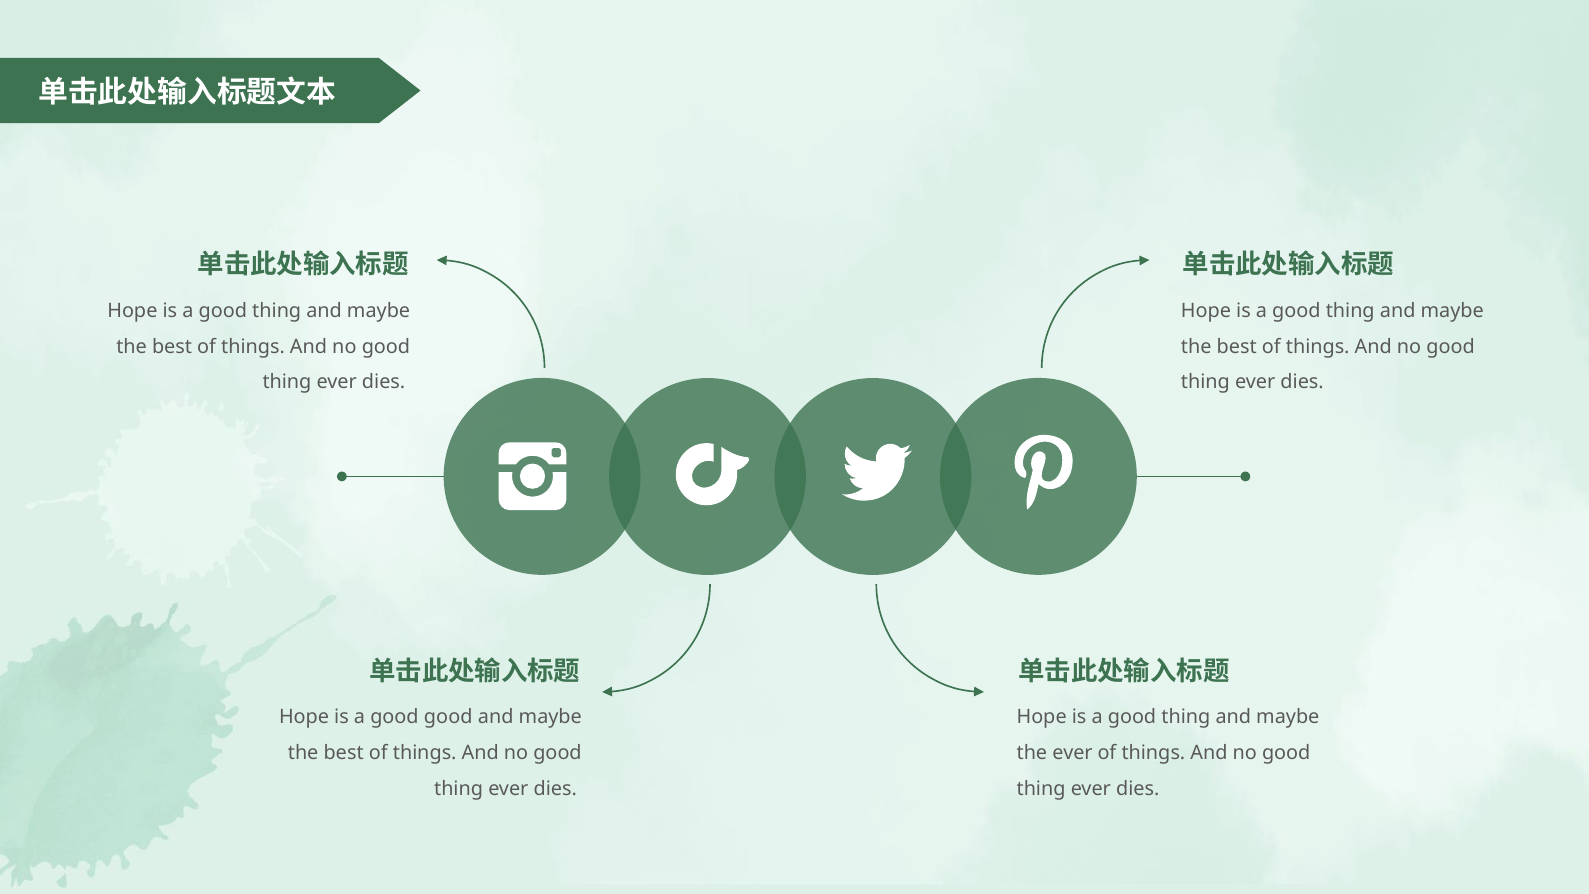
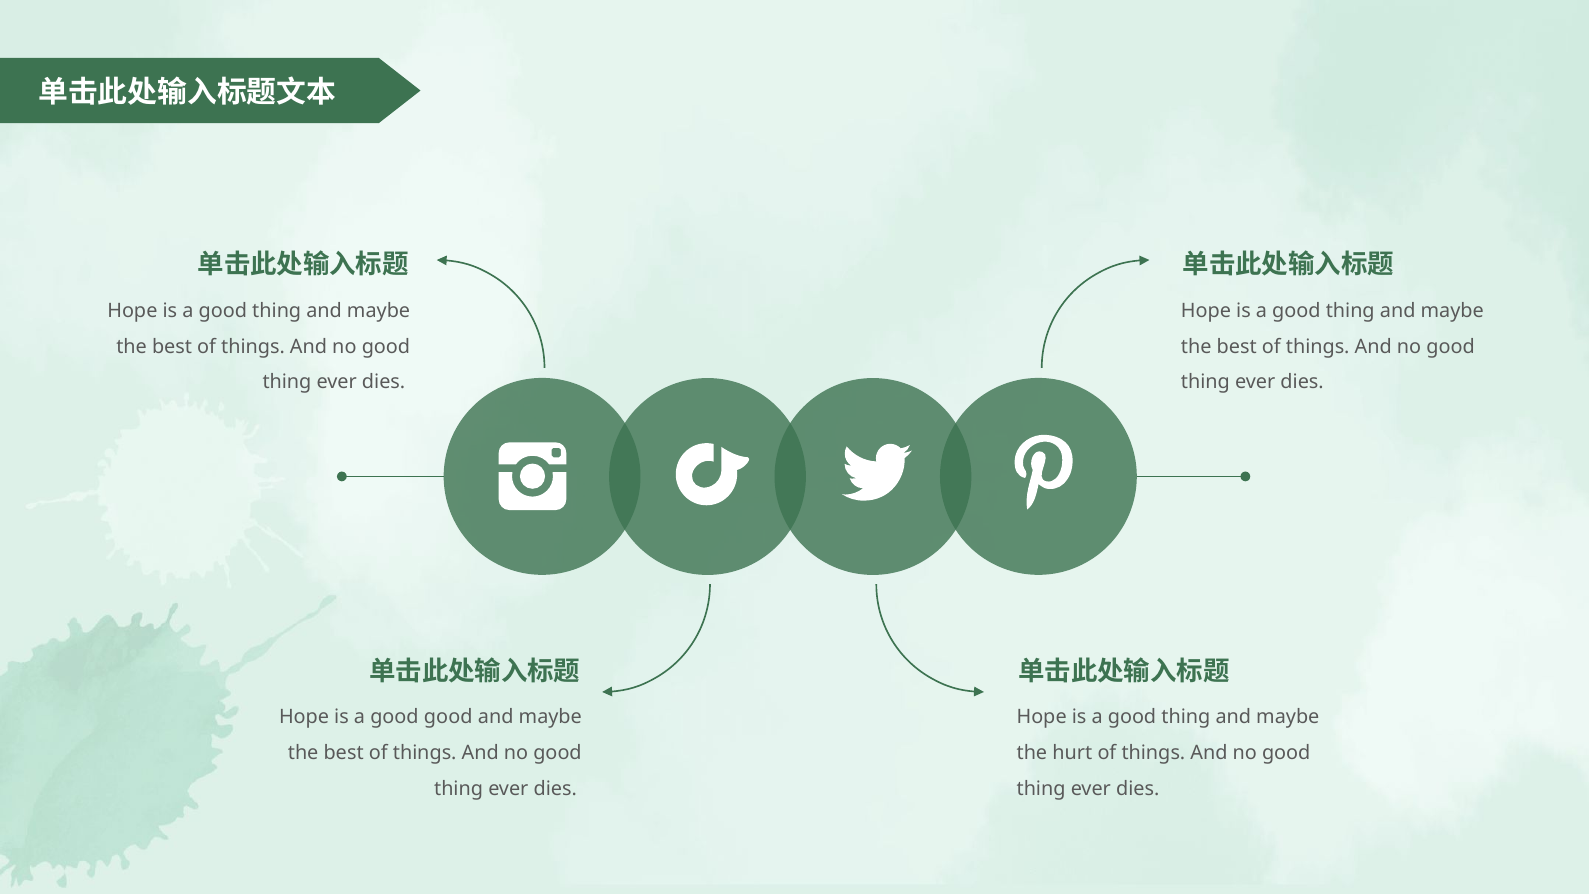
the ever: ever -> hurt
